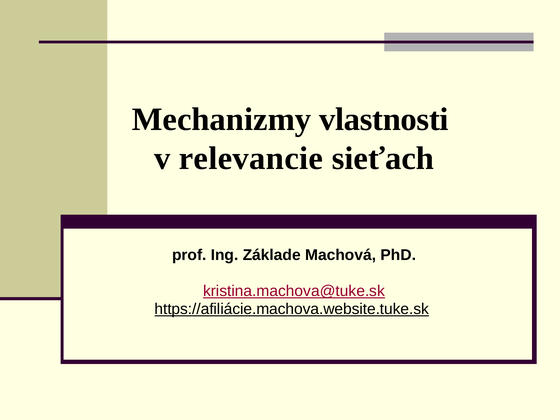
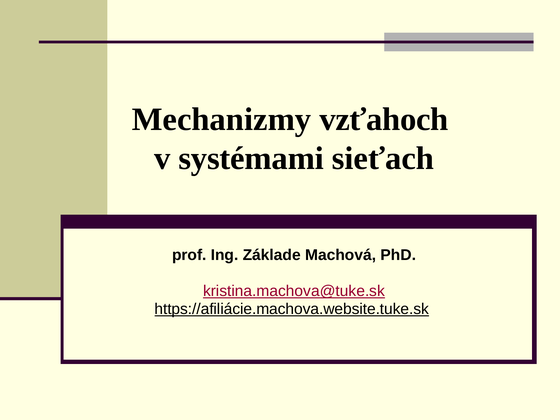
vlastnosti: vlastnosti -> vzťahoch
relevancie: relevancie -> systémami
